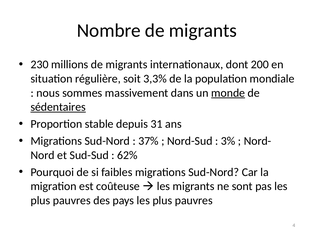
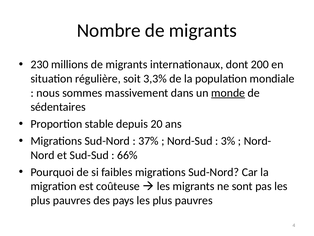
sédentaires underline: present -> none
31: 31 -> 20
62%: 62% -> 66%
